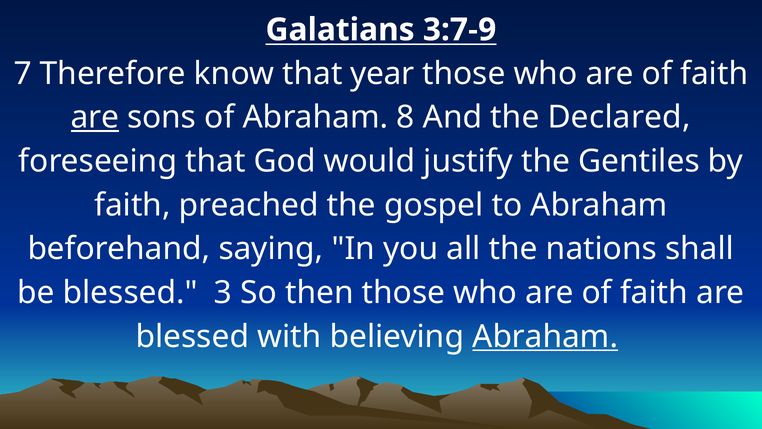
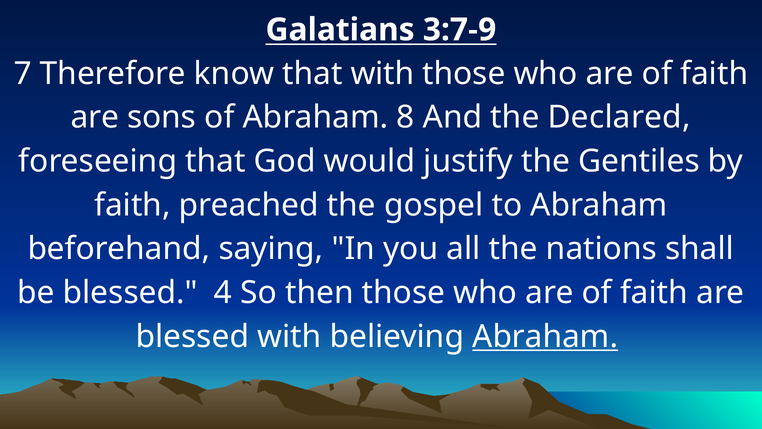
that year: year -> with
are at (95, 117) underline: present -> none
3: 3 -> 4
